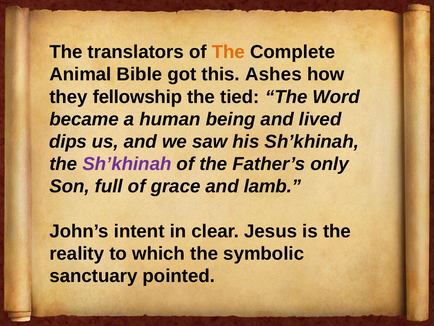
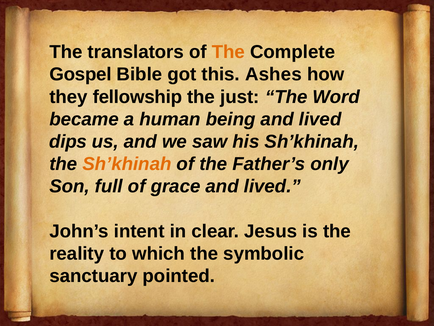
Animal: Animal -> Gospel
tied: tied -> just
Sh’khinah at (127, 164) colour: purple -> orange
grace and lamb: lamb -> lived
